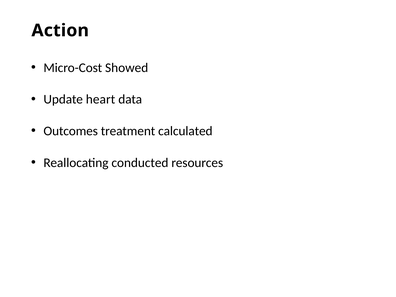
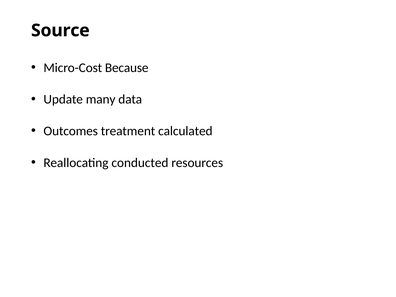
Action: Action -> Source
Showed: Showed -> Because
heart: heart -> many
